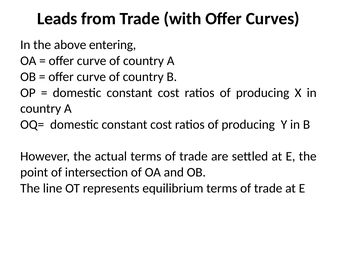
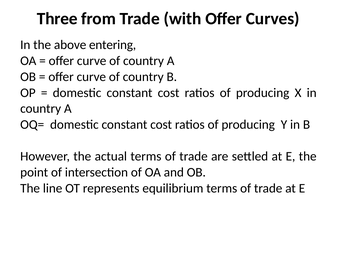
Leads: Leads -> Three
